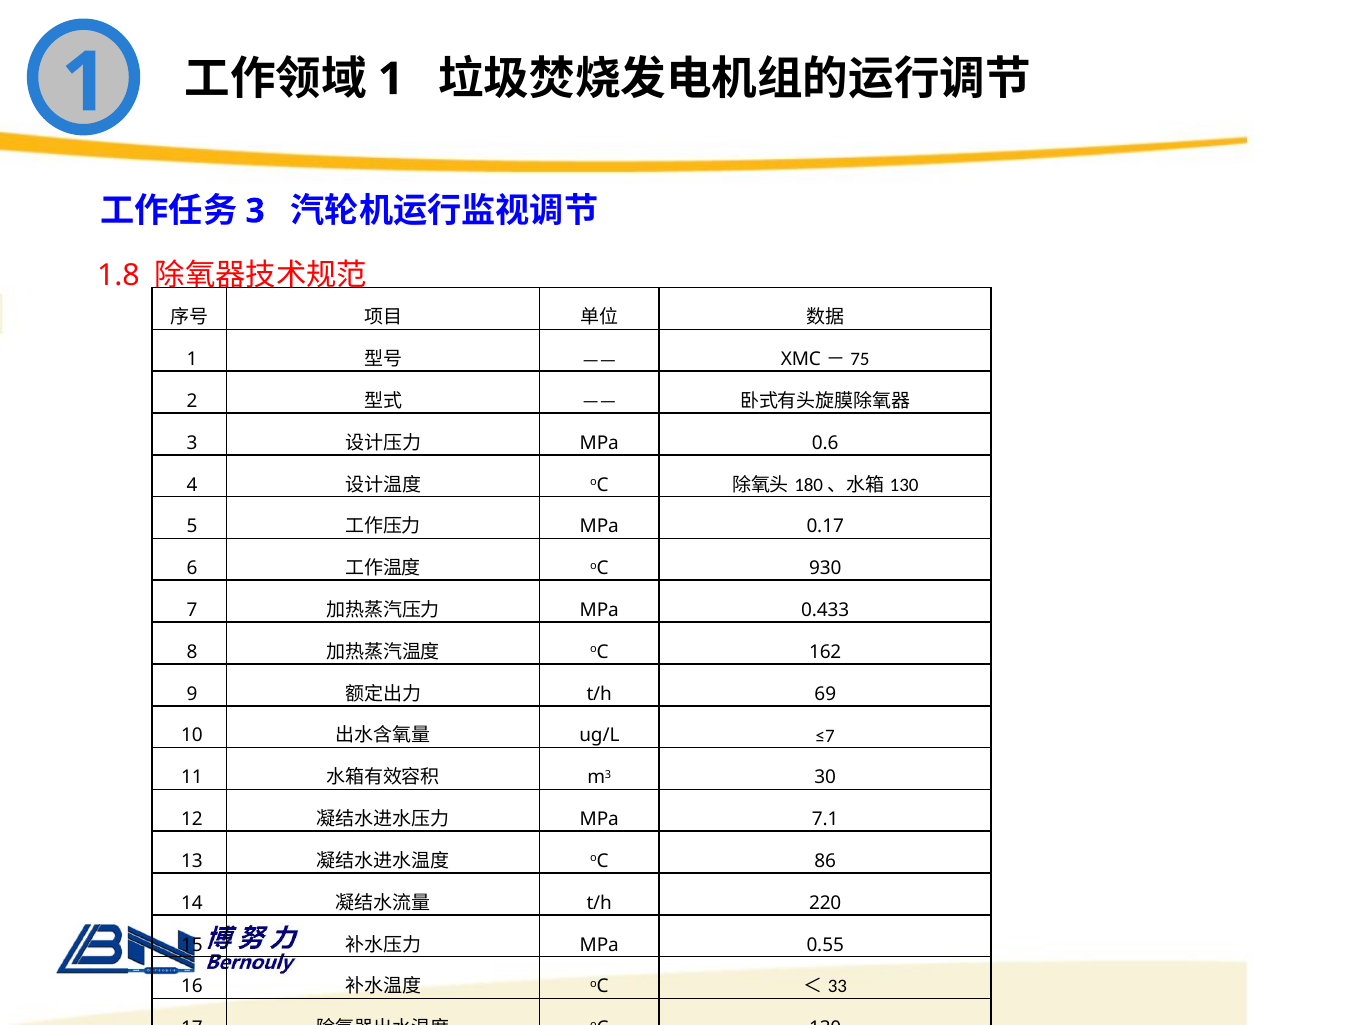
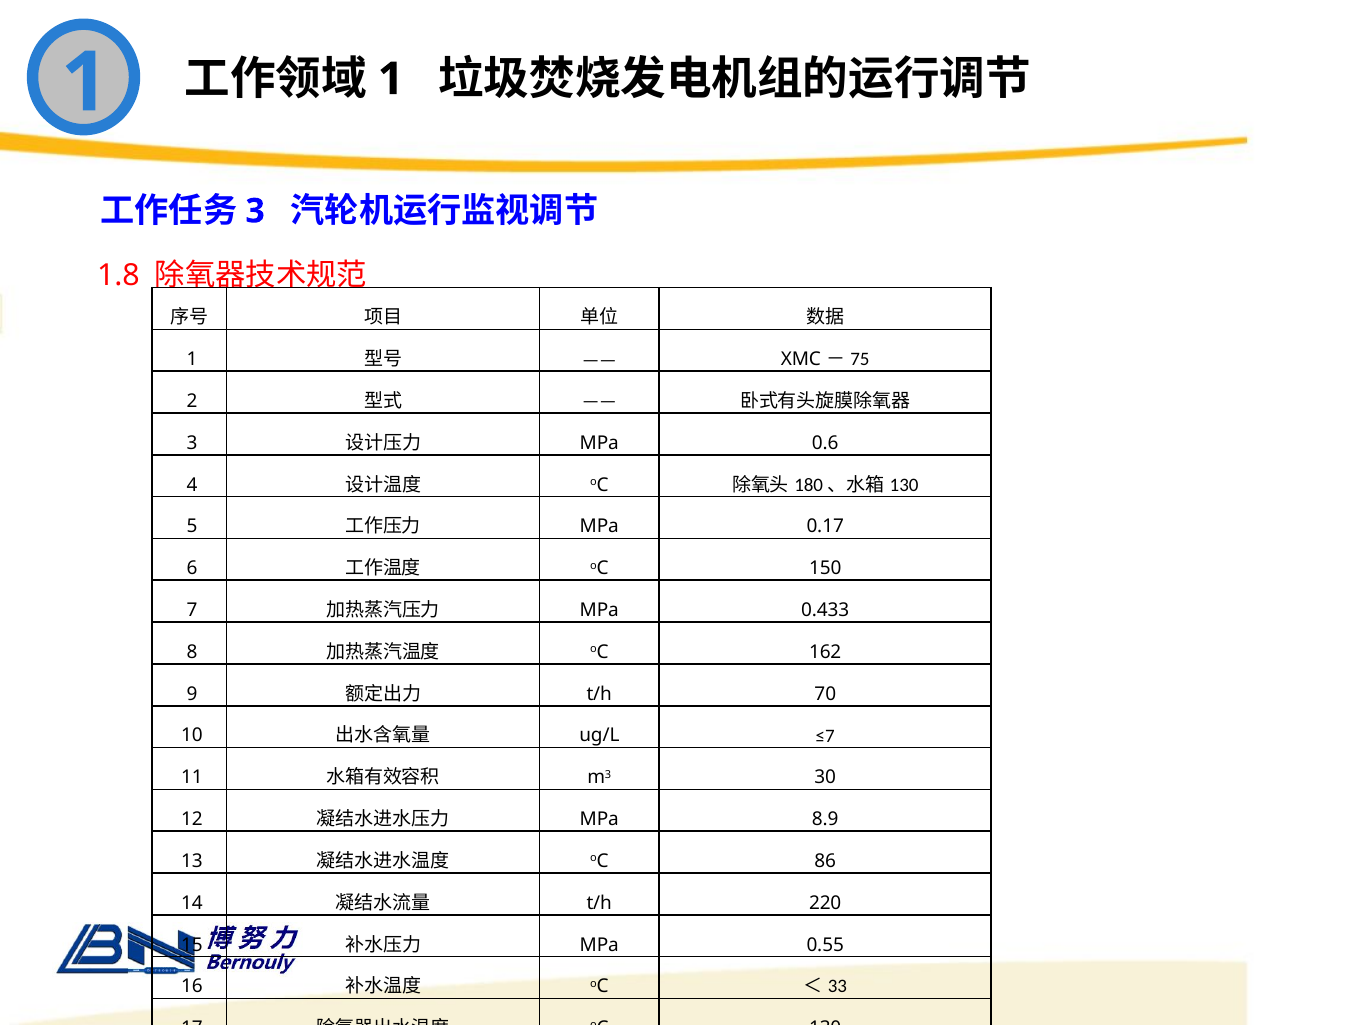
930: 930 -> 150
69: 69 -> 70
7.1: 7.1 -> 8.9
